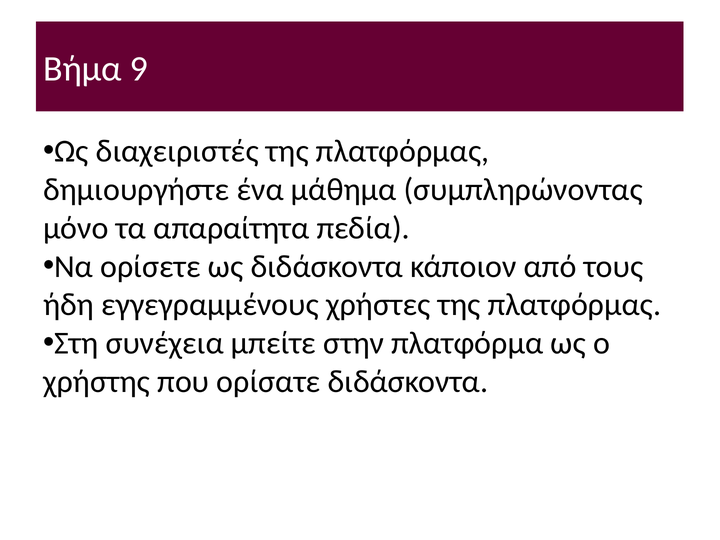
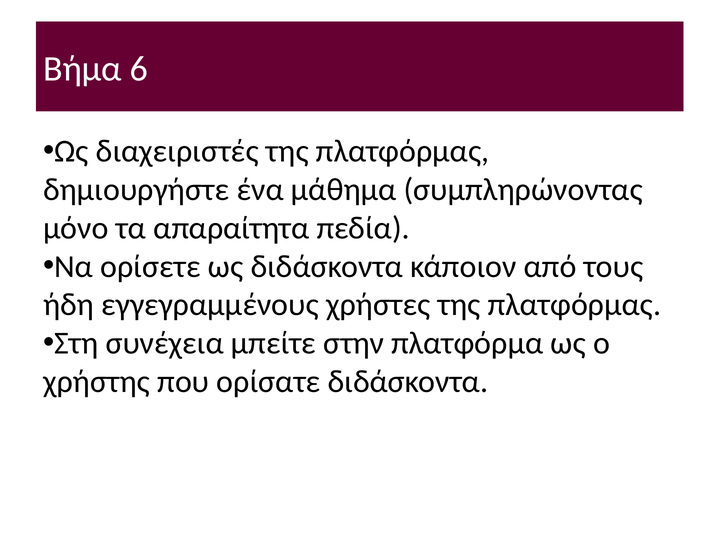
9: 9 -> 6
